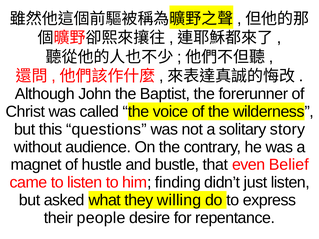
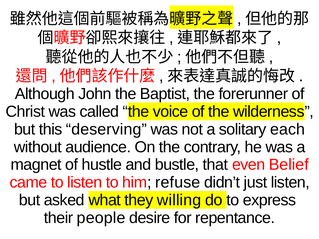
questions: questions -> deserving
story: story -> each
finding: finding -> refuse
